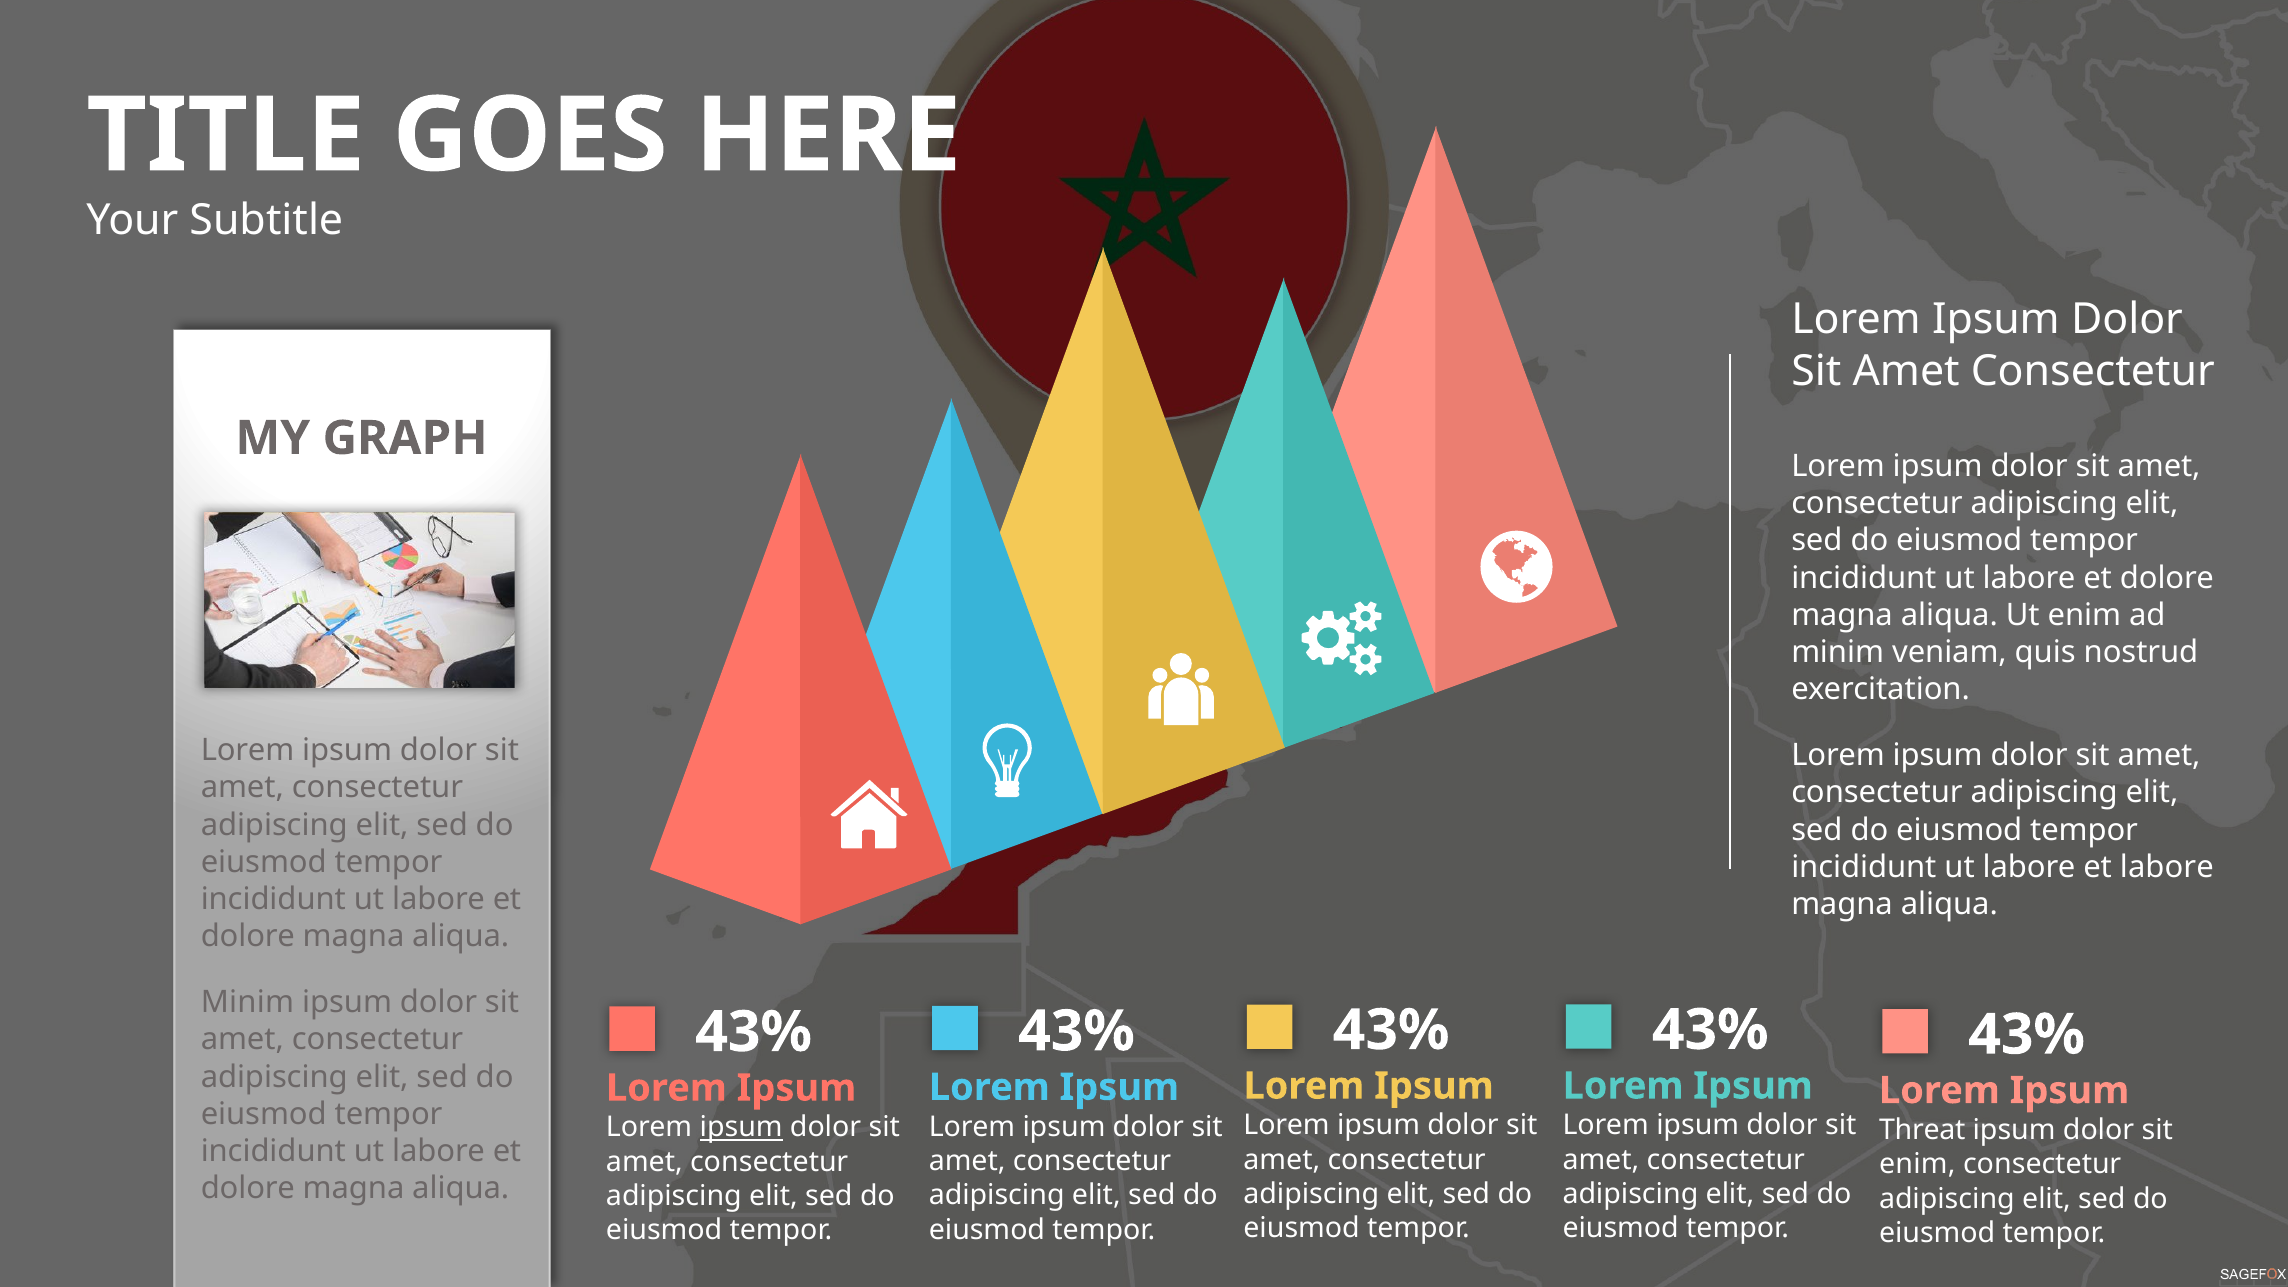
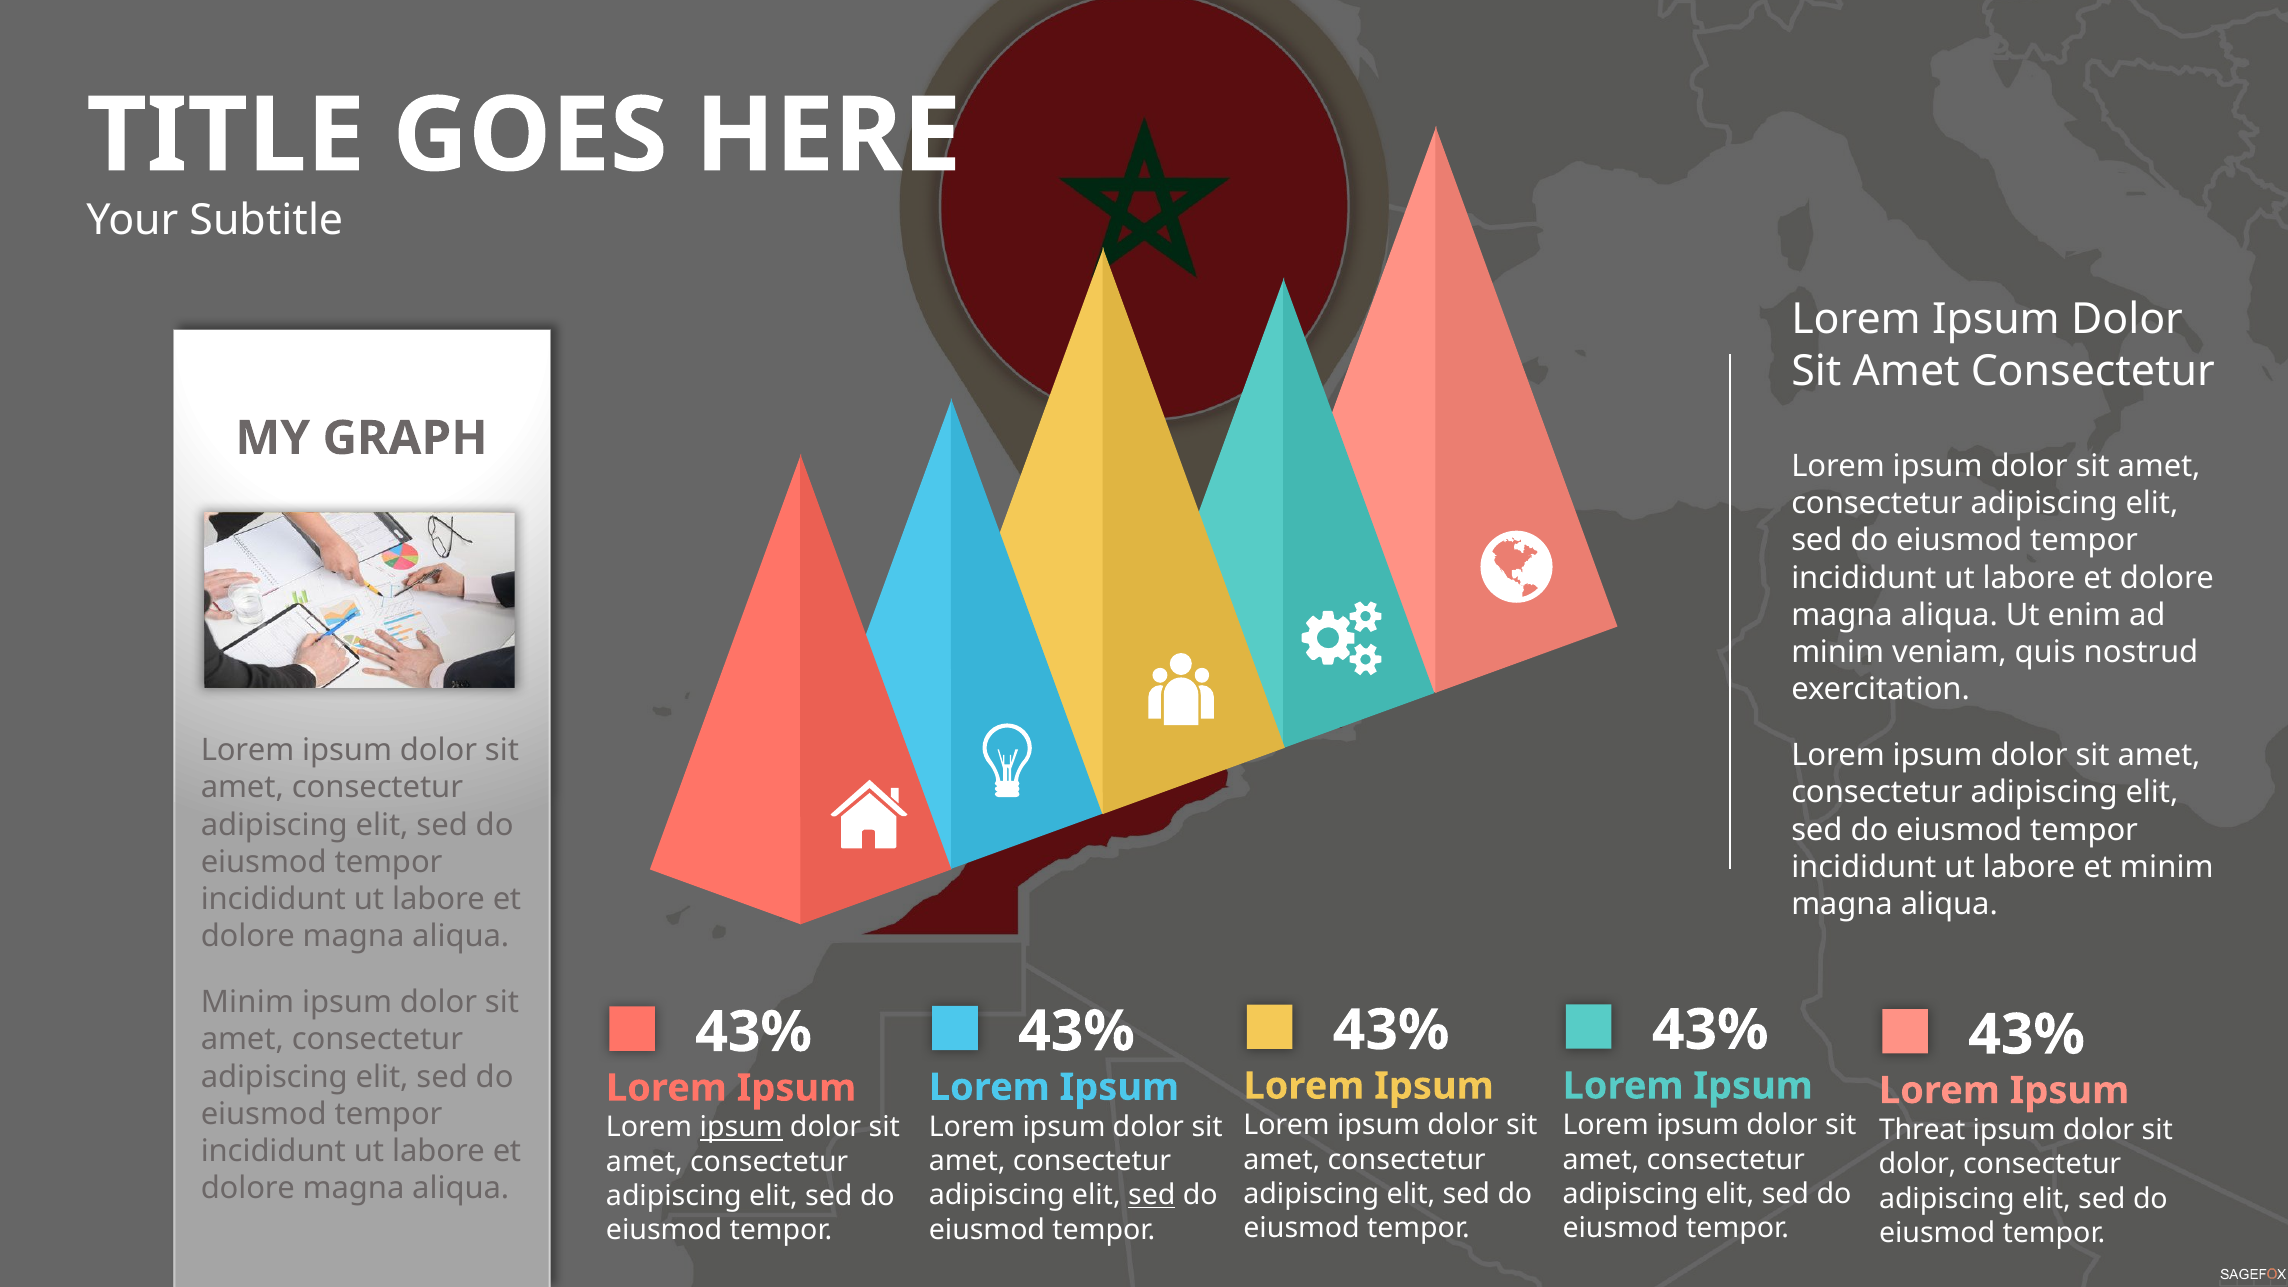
et labore: labore -> minim
enim at (1917, 1164): enim -> dolor
sed at (1152, 1195) underline: none -> present
